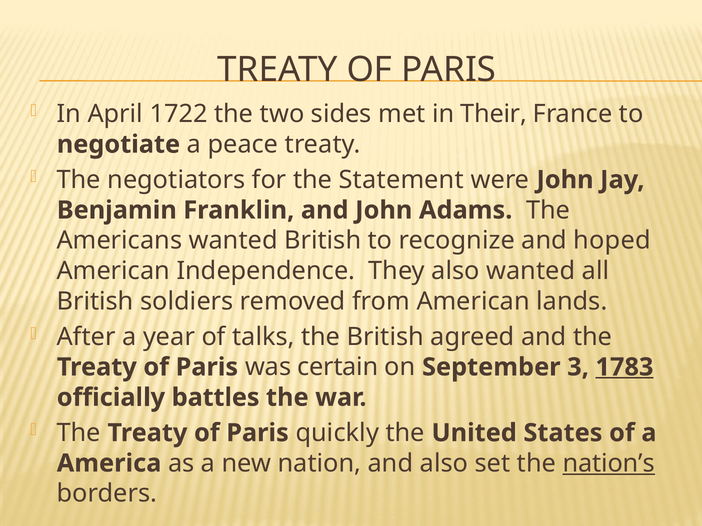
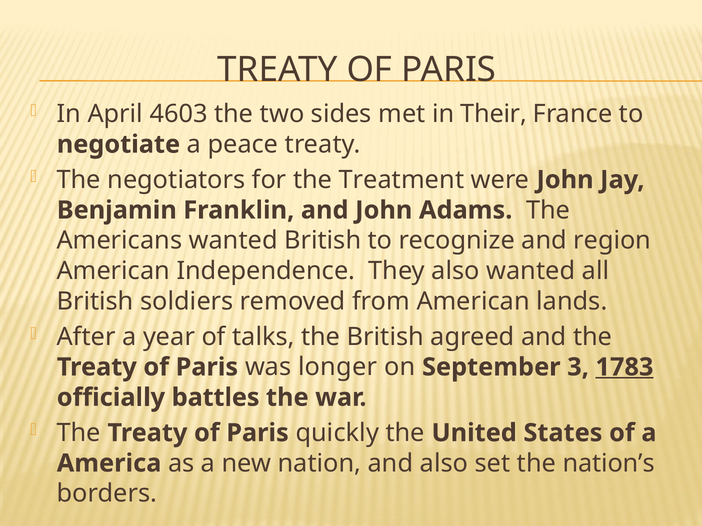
1722: 1722 -> 4603
Statement: Statement -> Treatment
hoped: hoped -> region
certain: certain -> longer
nation’s underline: present -> none
